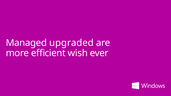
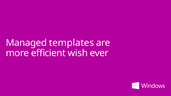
upgraded: upgraded -> templates
